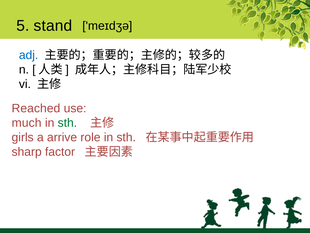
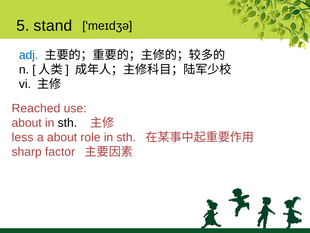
much at (27, 123): much -> about
sth at (67, 123) colour: green -> black
girls: girls -> less
a arrive: arrive -> about
